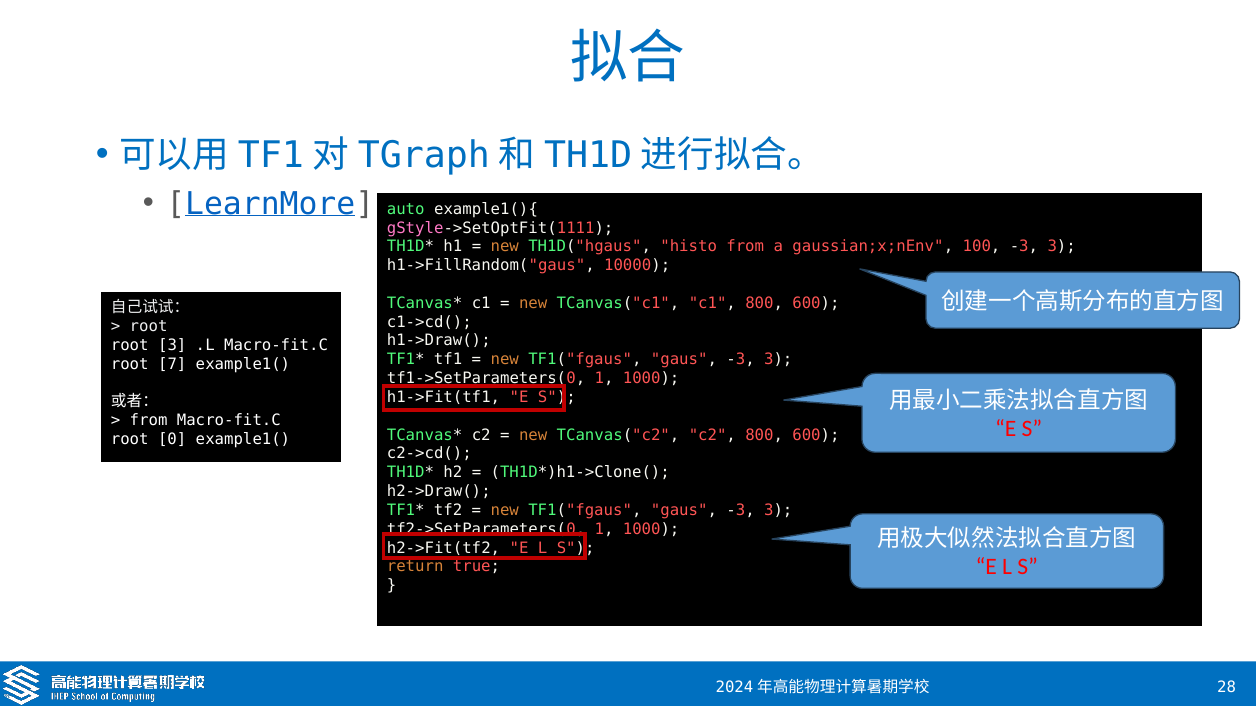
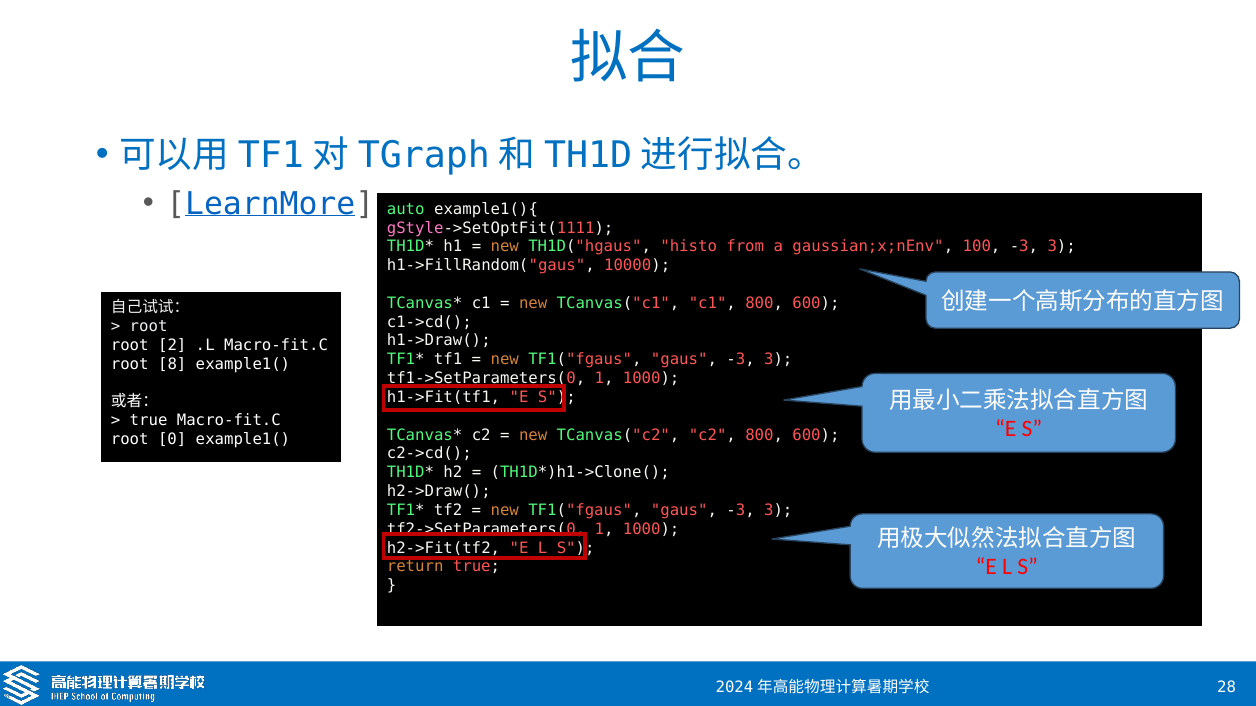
root 3: 3 -> 2
7: 7 -> 8
from at (149, 421): from -> true
